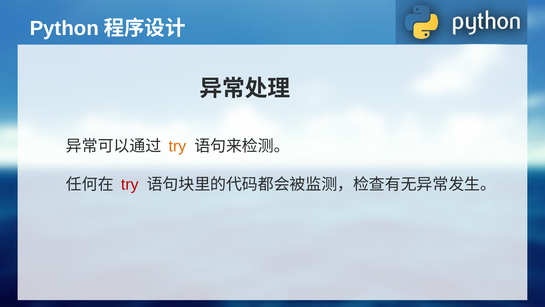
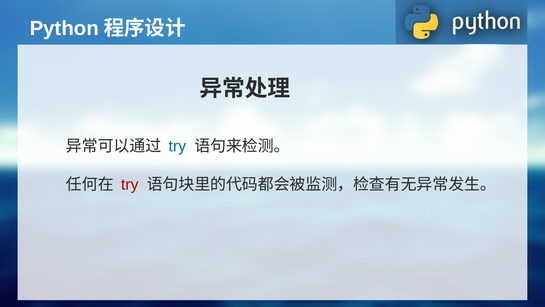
try at (177, 146) colour: orange -> blue
